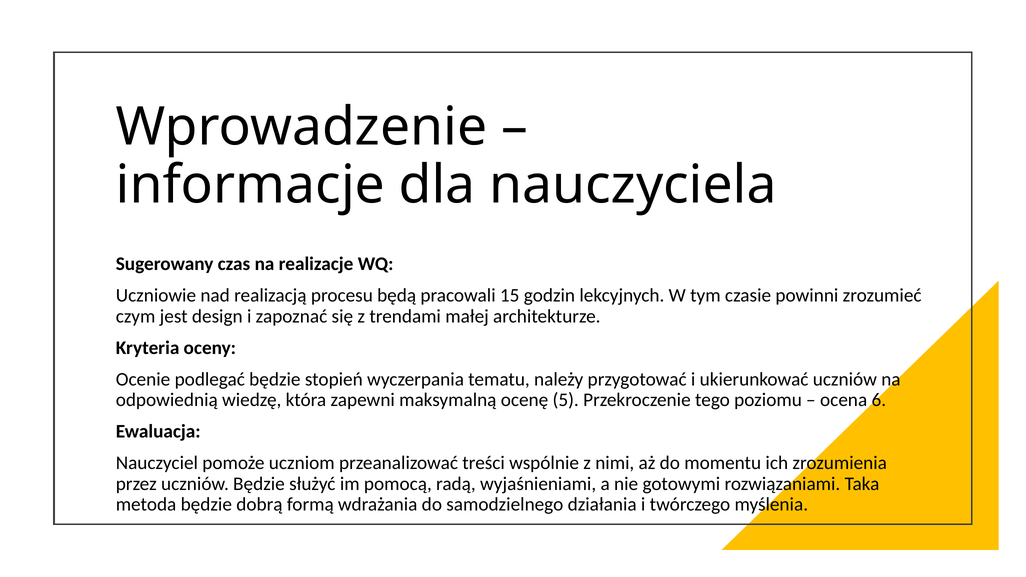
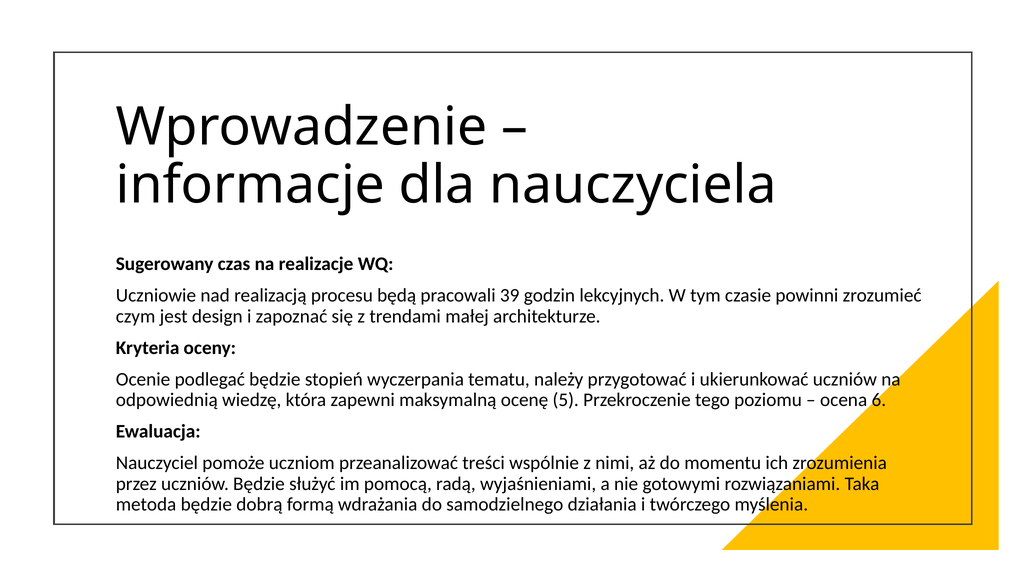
15: 15 -> 39
